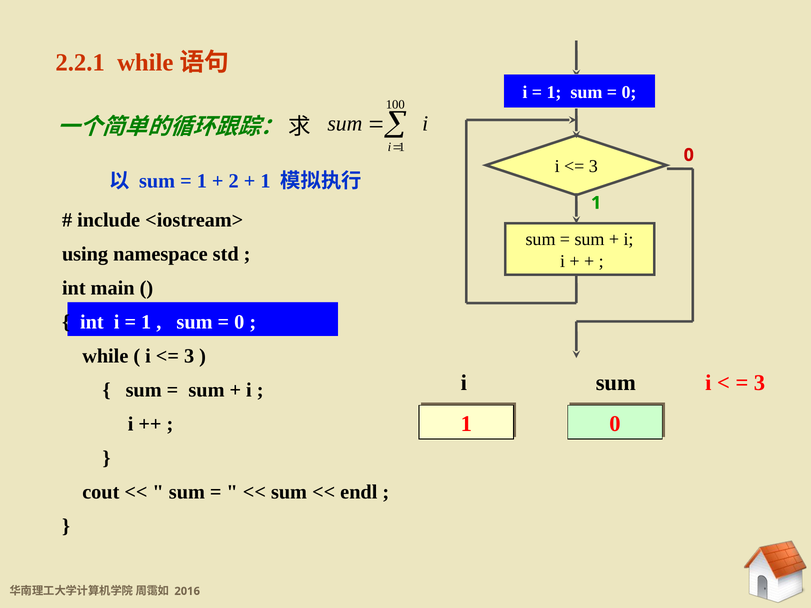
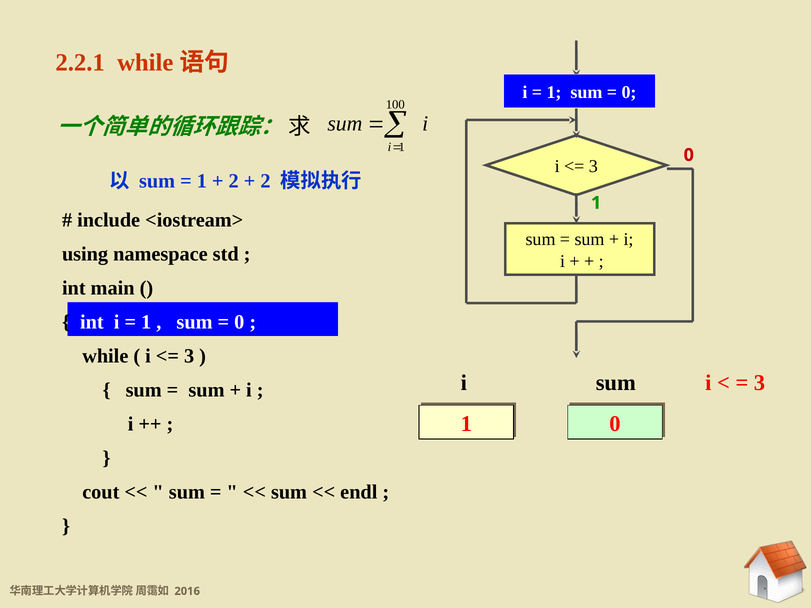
1 at (265, 181): 1 -> 2
